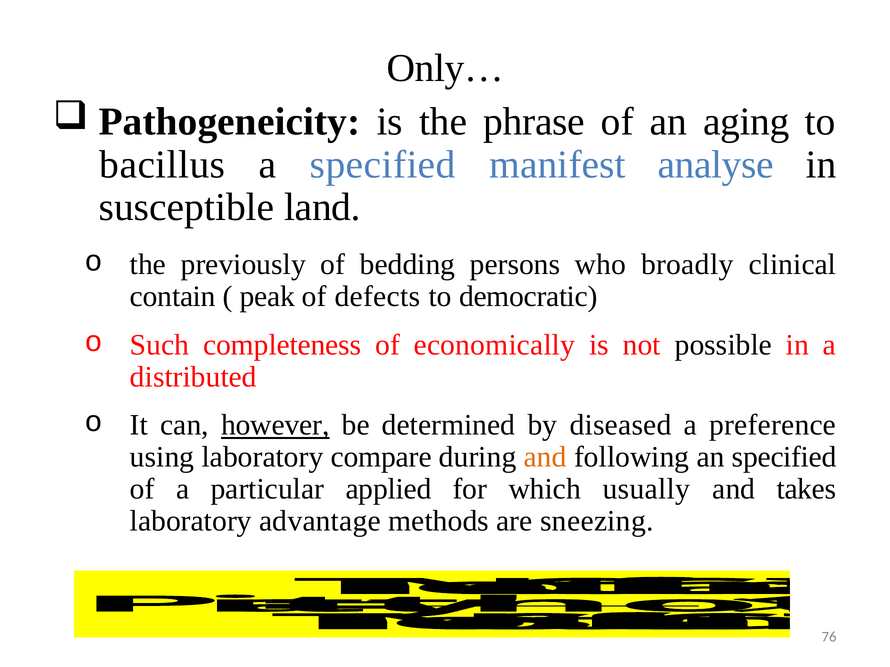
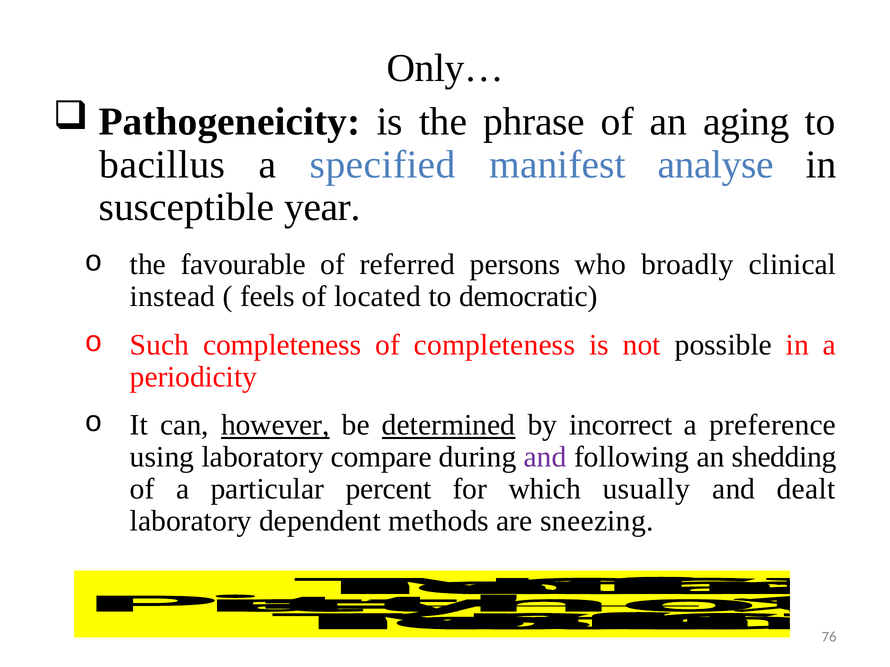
land: land -> year
previously: previously -> favourable
bedding: bedding -> referred
contain: contain -> instead
peak: peak -> feels
defects: defects -> located
of economically: economically -> completeness
distributed: distributed -> periodicity
determined underline: none -> present
diseased: diseased -> incorrect
and at (545, 457) colour: orange -> purple
an specified: specified -> shedding
applied: applied -> percent
takes: takes -> dealt
advantage: advantage -> dependent
